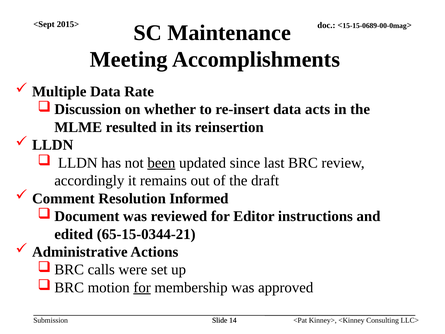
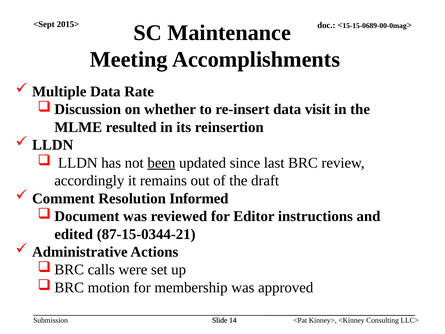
acts: acts -> visit
65-15-0344-21: 65-15-0344-21 -> 87-15-0344-21
for at (142, 287) underline: present -> none
